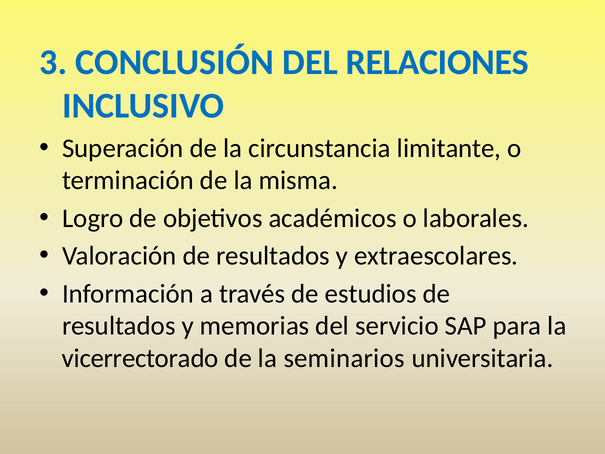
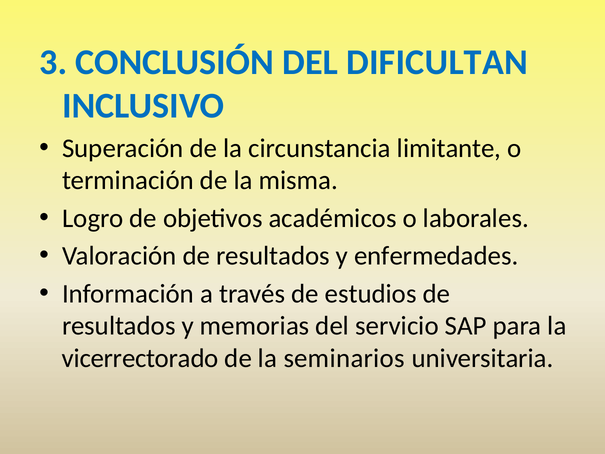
RELACIONES: RELACIONES -> DIFICULTAN
extraescolares: extraescolares -> enfermedades
